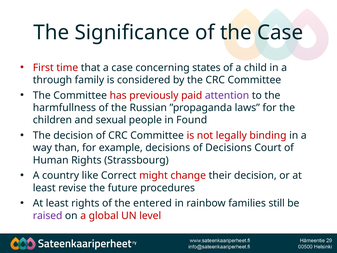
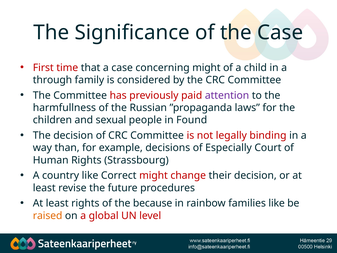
concerning states: states -> might
of Decisions: Decisions -> Especially
entered: entered -> because
families still: still -> like
raised colour: purple -> orange
